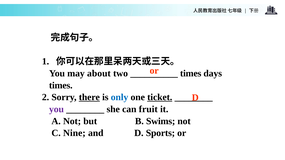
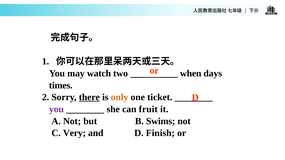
about: about -> watch
times at (191, 74): times -> when
only colour: blue -> orange
ticket underline: present -> none
Nine: Nine -> Very
Sports: Sports -> Finish
